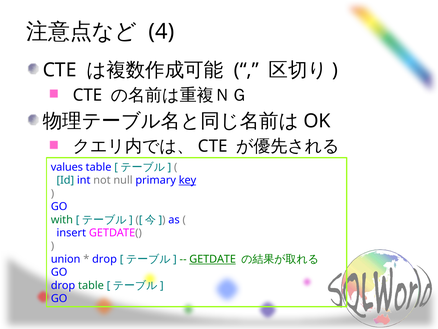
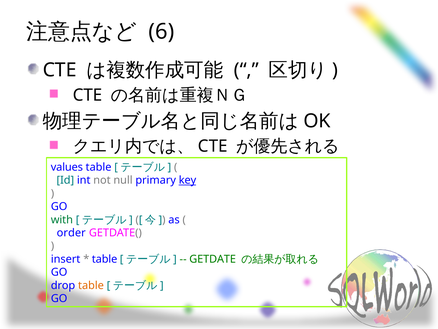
4: 4 -> 6
insert: insert -> order
union: union -> insert
drop at (104, 259): drop -> table
GETDATE underline: present -> none
table at (91, 285) colour: green -> orange
